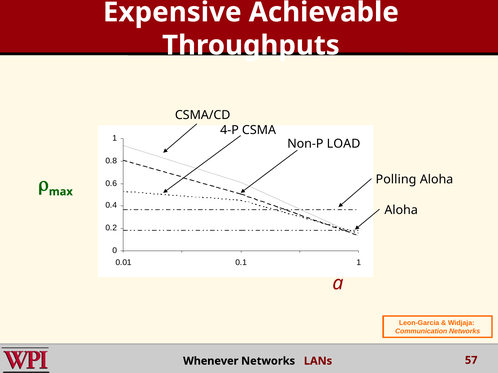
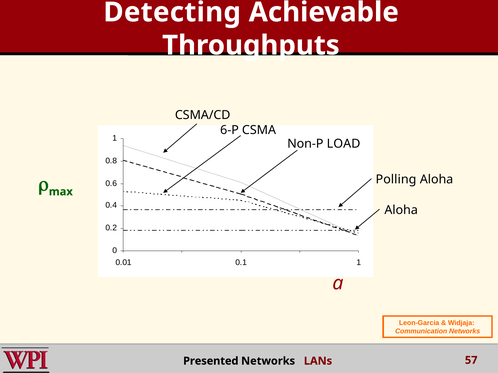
Expensive: Expensive -> Detecting
4-P: 4-P -> 6-P
Whenever: Whenever -> Presented
